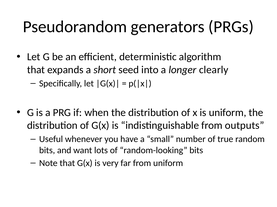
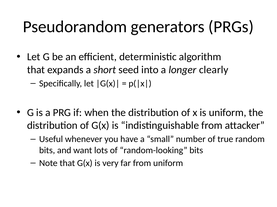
outputs: outputs -> attacker
